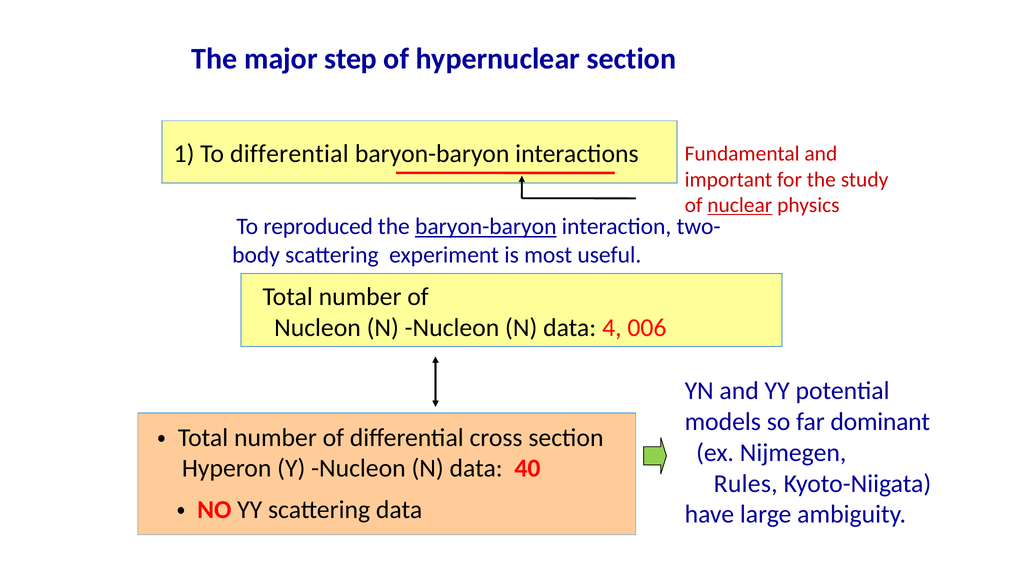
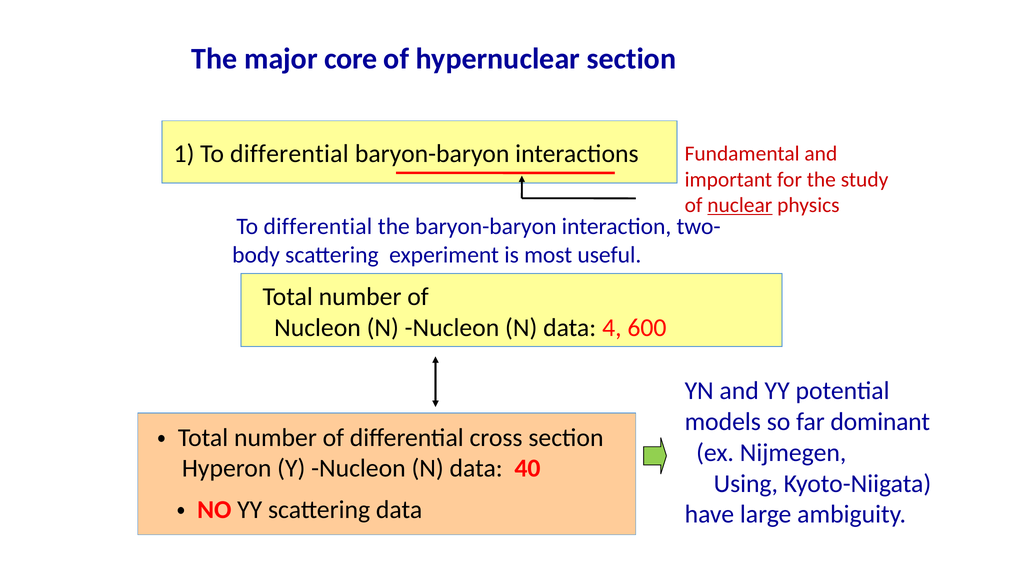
step: step -> core
reproduced at (318, 226): reproduced -> differential
baryon-baryon at (486, 226) underline: present -> none
006: 006 -> 600
Rules: Rules -> Using
